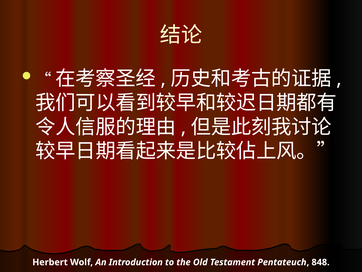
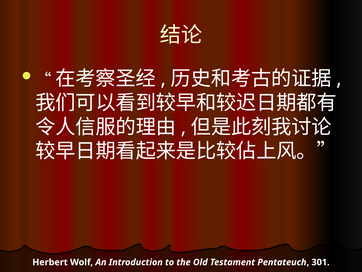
848: 848 -> 301
